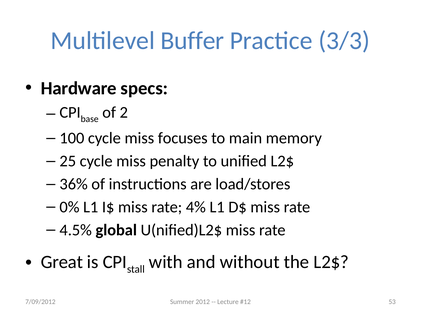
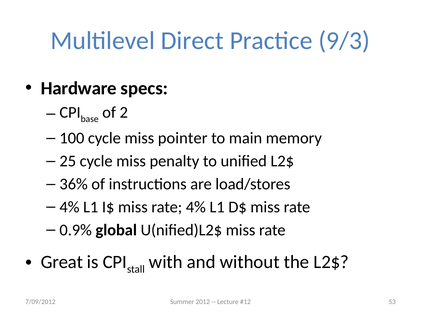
Buffer: Buffer -> Direct
3/3: 3/3 -> 9/3
focuses: focuses -> pointer
0% at (69, 207): 0% -> 4%
4.5%: 4.5% -> 0.9%
